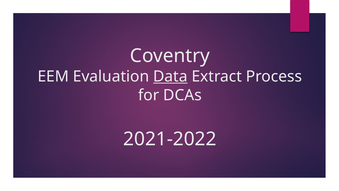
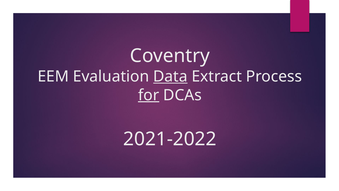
for underline: none -> present
